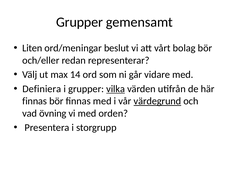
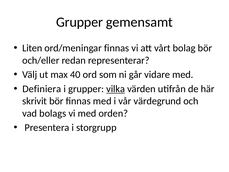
ord/meningar beslut: beslut -> finnas
14: 14 -> 40
finnas at (35, 101): finnas -> skrivit
värdegrund underline: present -> none
övning: övning -> bolags
